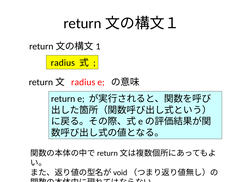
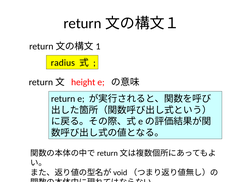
radius at (83, 82): radius -> height
